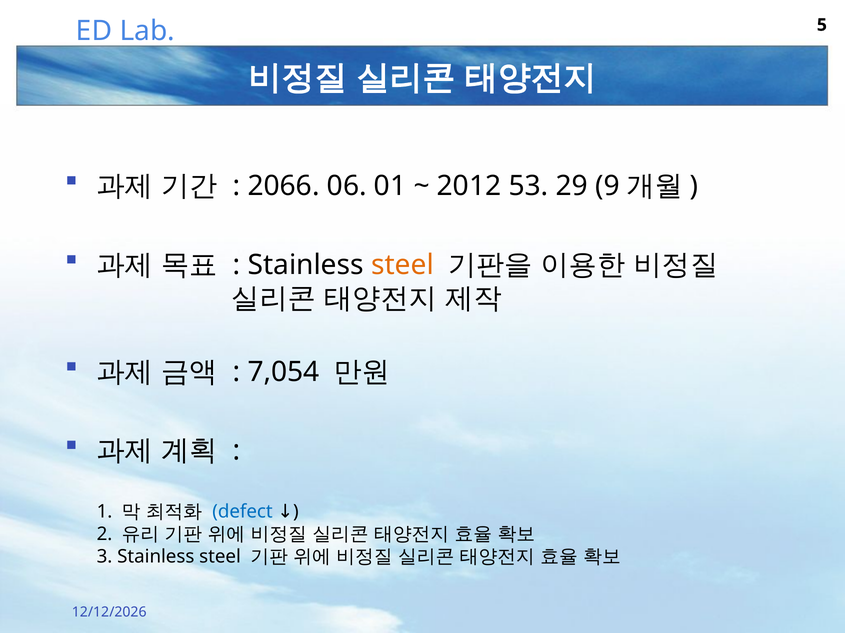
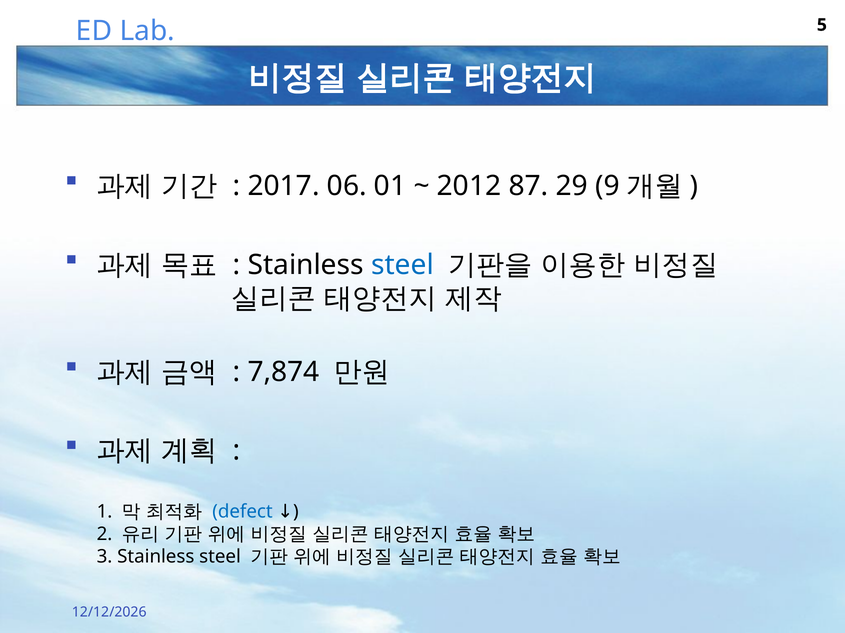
2066: 2066 -> 2017
53: 53 -> 87
steel at (403, 265) colour: orange -> blue
7,054: 7,054 -> 7,874
